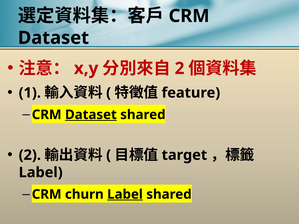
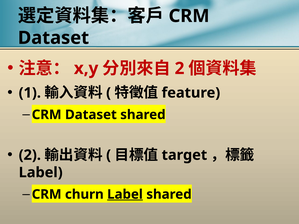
Dataset at (91, 115) underline: present -> none
